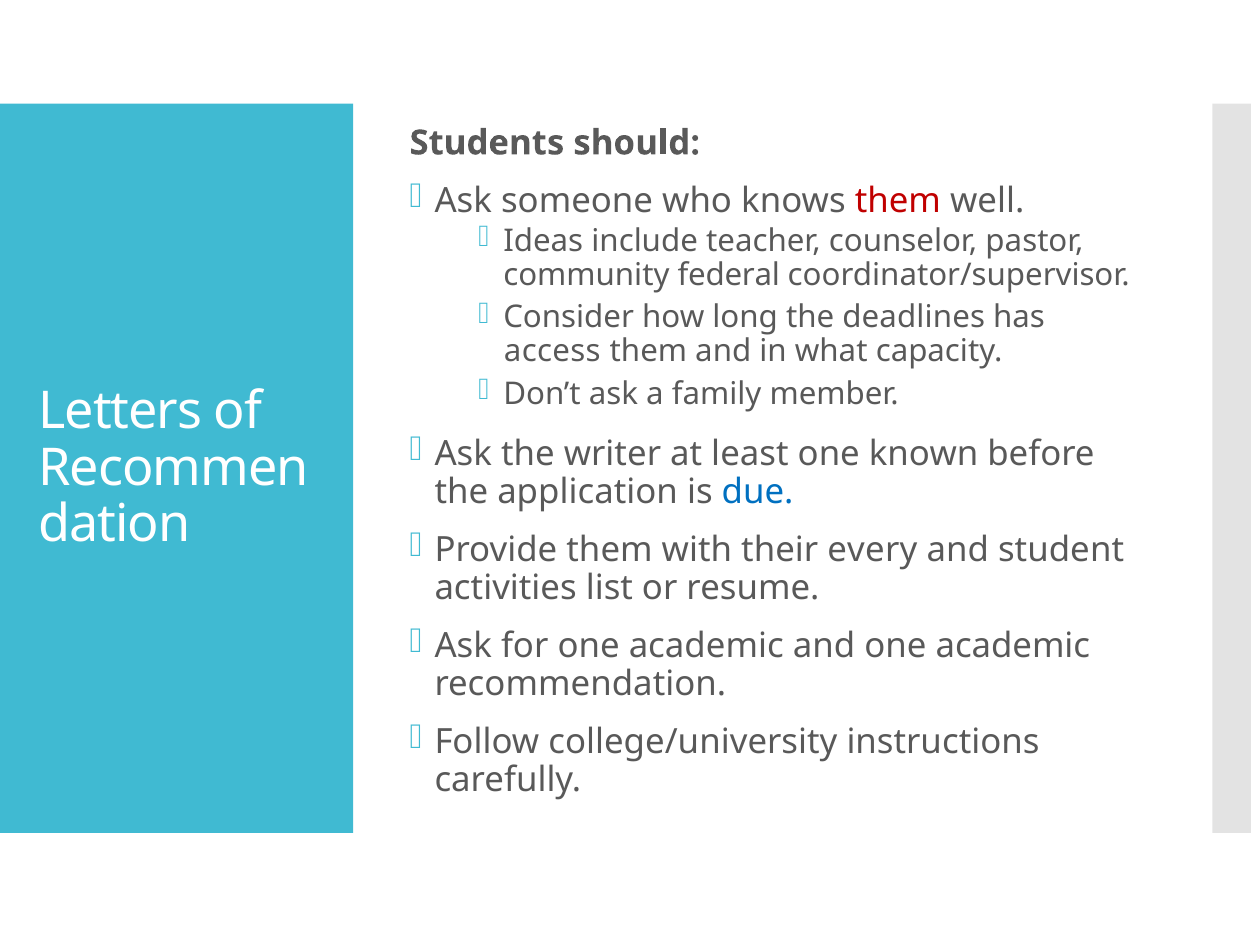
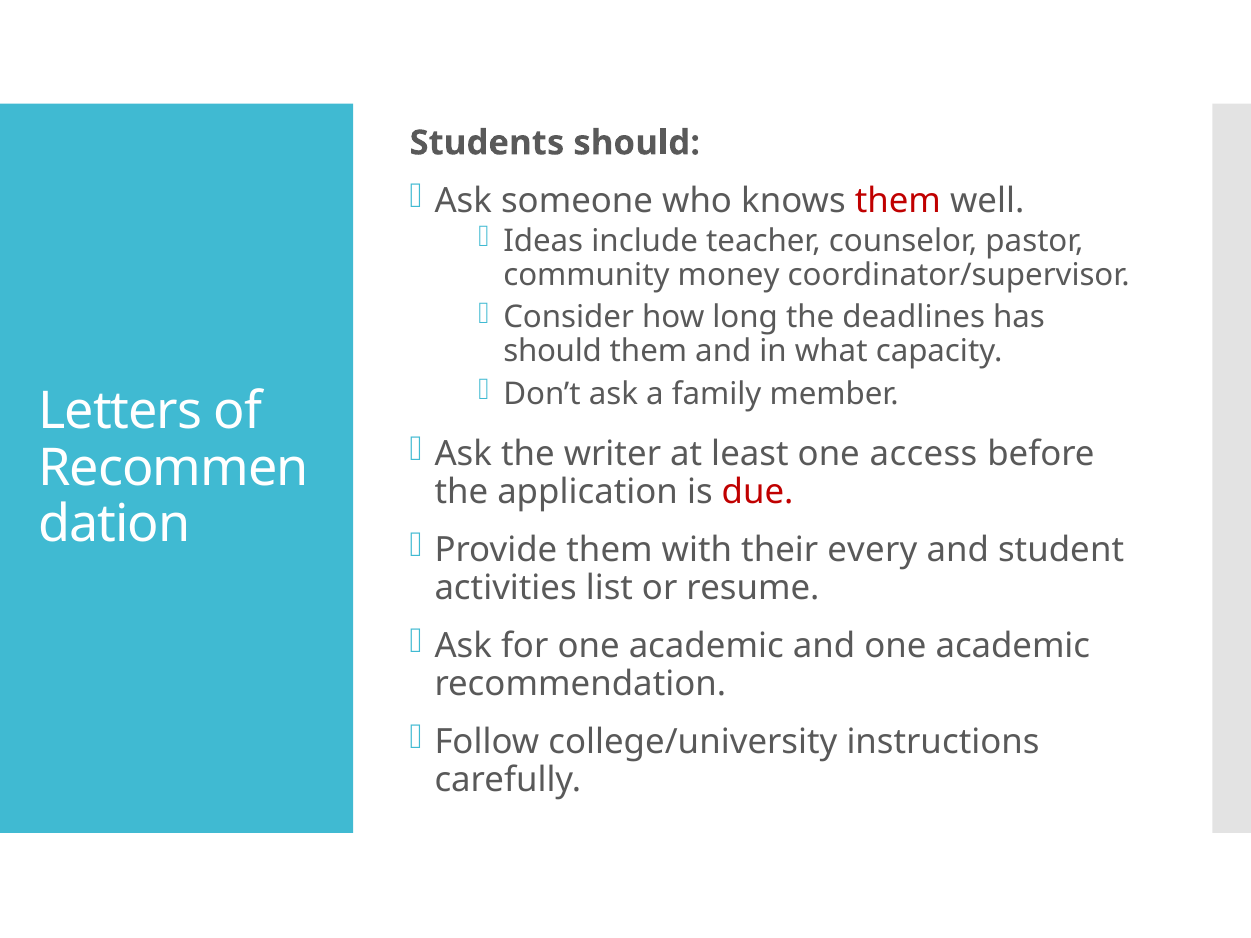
federal: federal -> money
access at (552, 351): access -> should
known: known -> access
due colour: blue -> red
